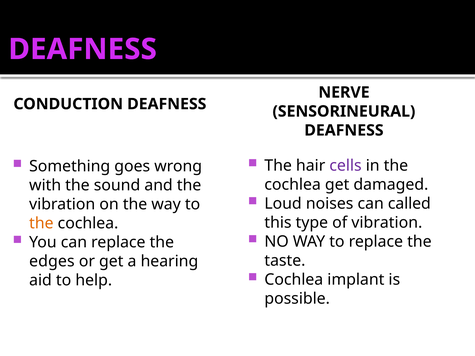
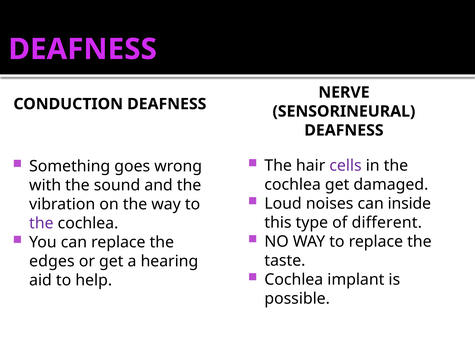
called: called -> inside
of vibration: vibration -> different
the at (41, 223) colour: orange -> purple
